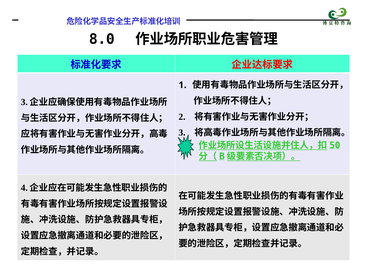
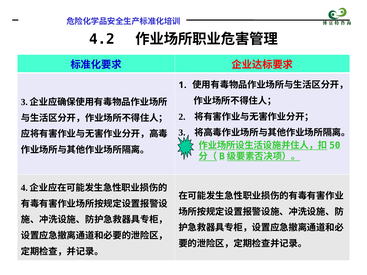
8.0: 8.0 -> 4.2
